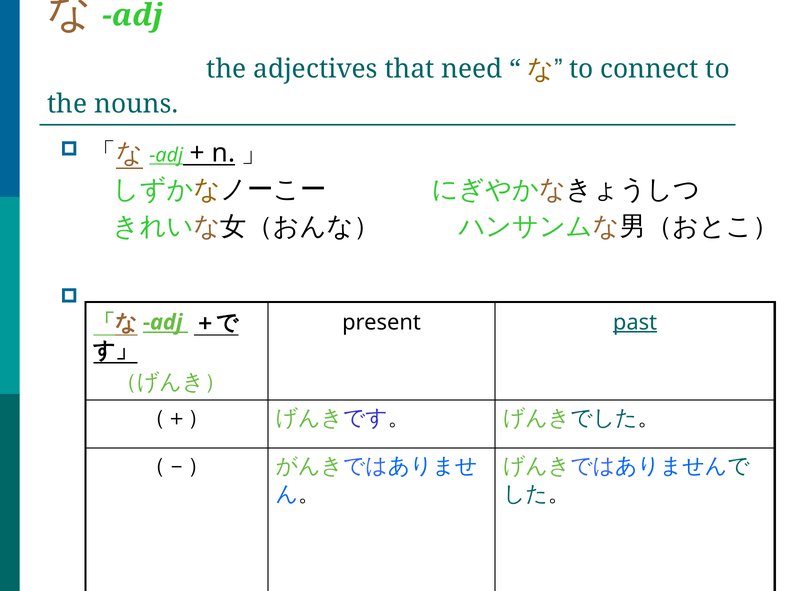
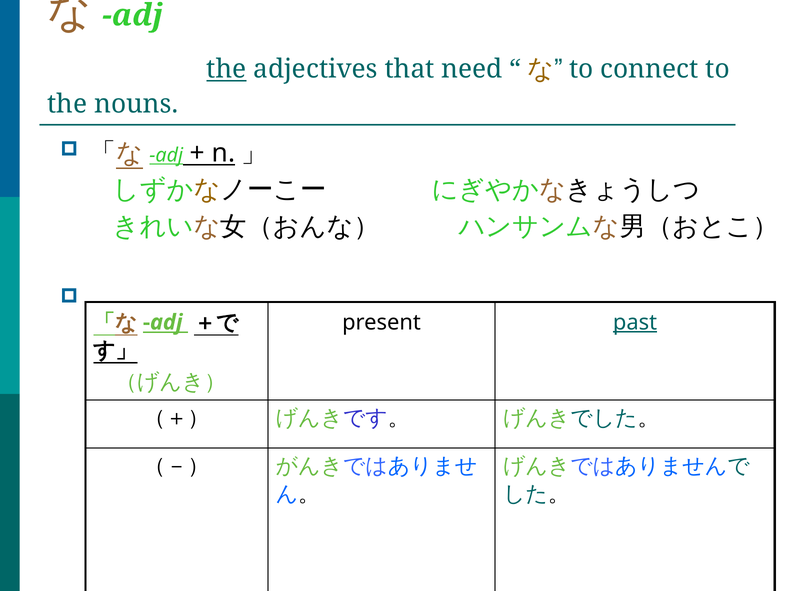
the at (226, 69) underline: none -> present
